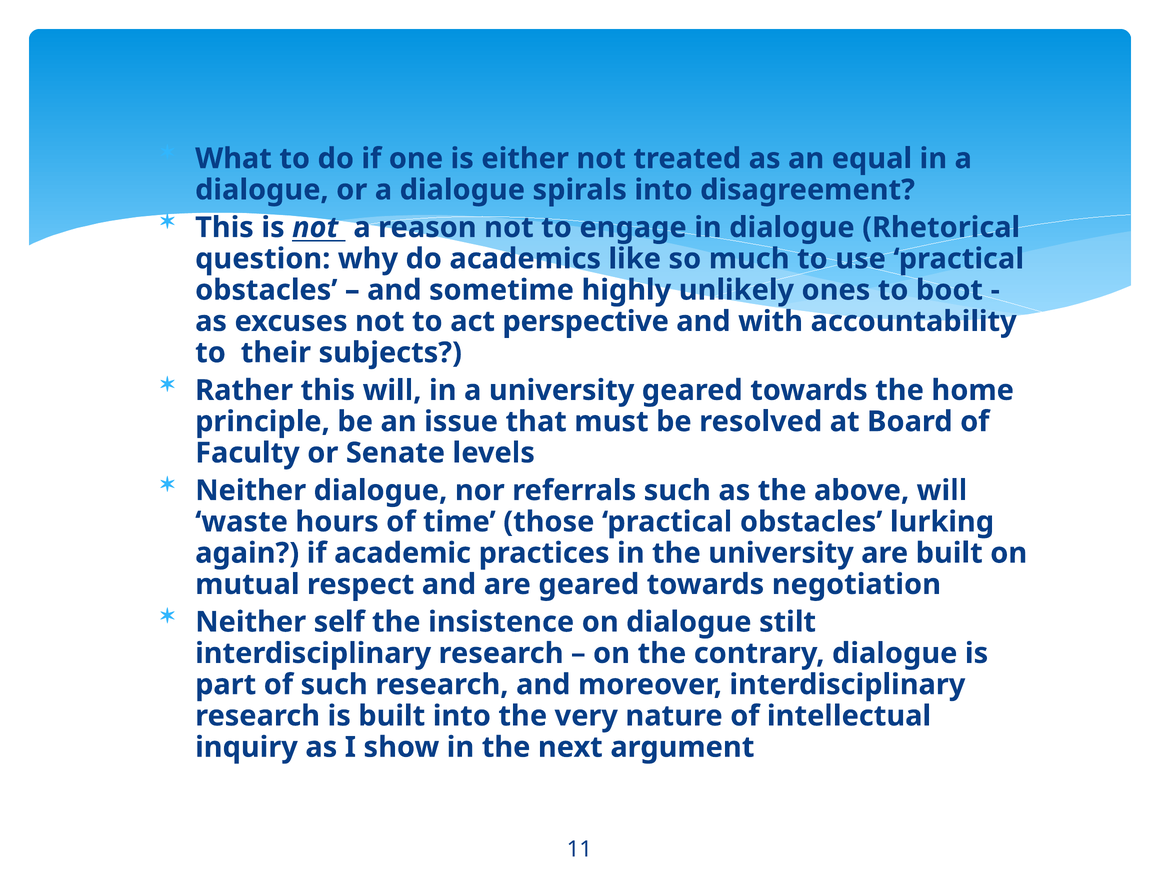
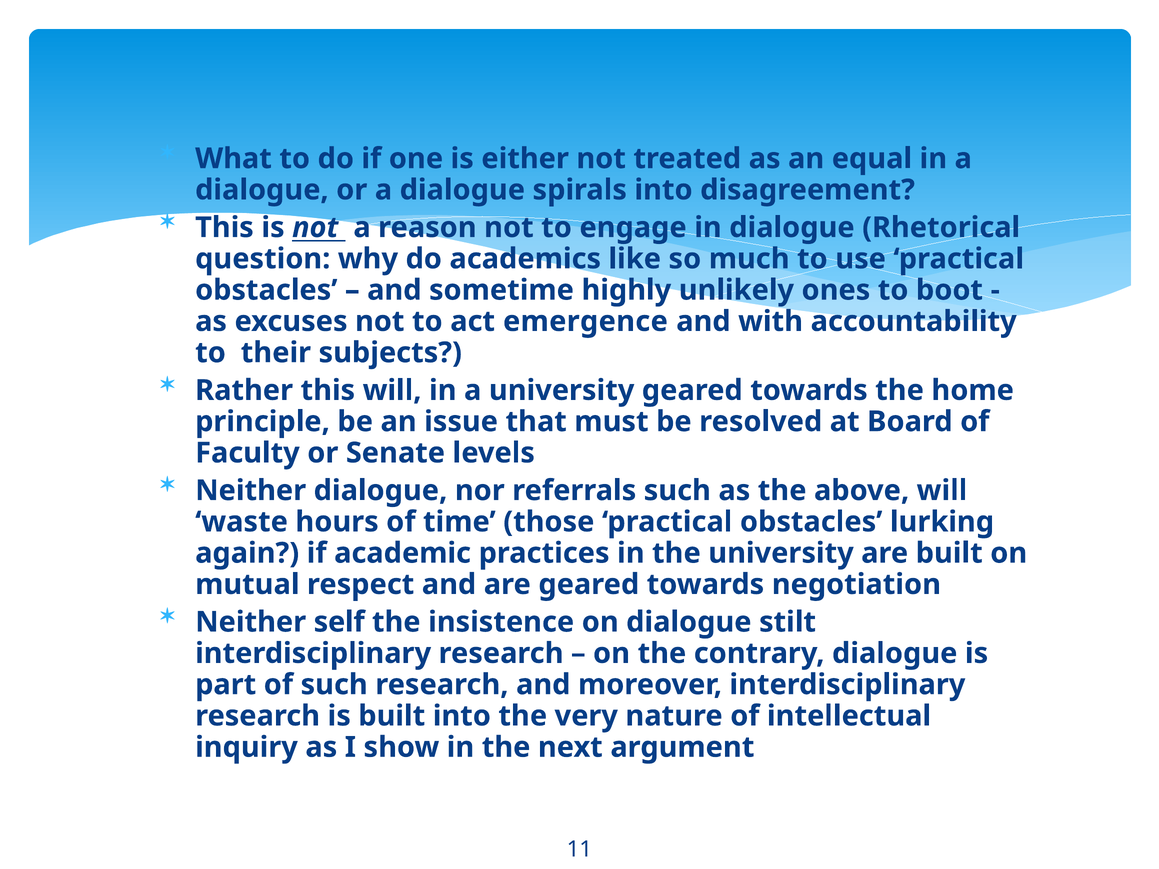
perspective: perspective -> emergence
